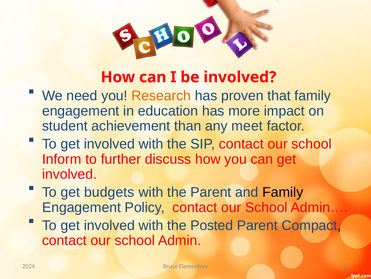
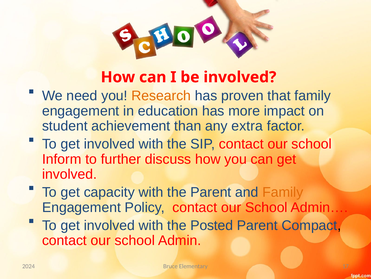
meet: meet -> extra
budgets: budgets -> capacity
Family at (283, 192) colour: black -> orange
